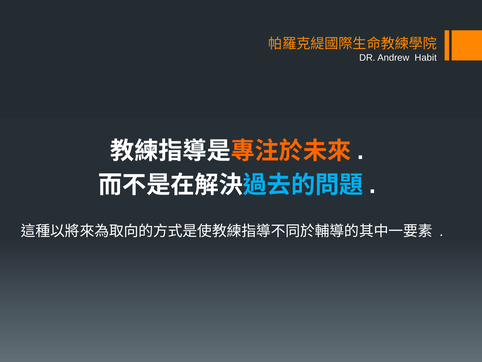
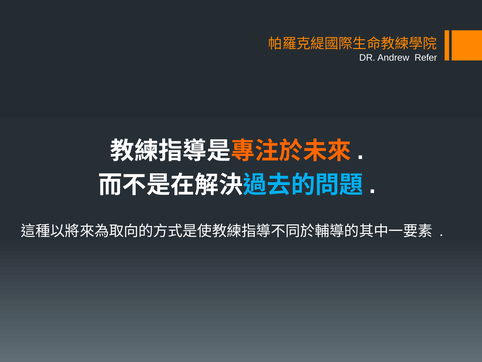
Habit: Habit -> Refer
